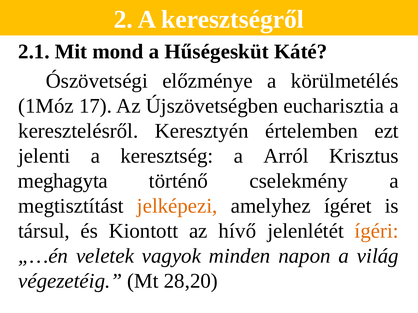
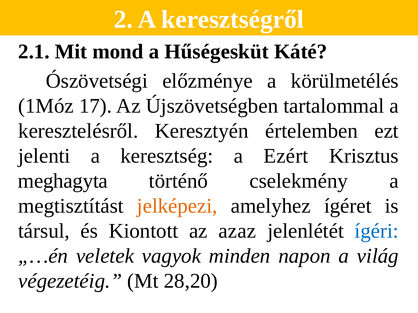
eucharisztia: eucharisztia -> tartalommal
Arról: Arról -> Ezért
hívő: hívő -> azaz
ígéri colour: orange -> blue
